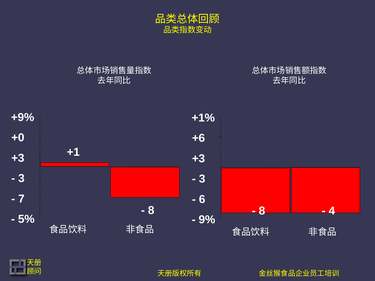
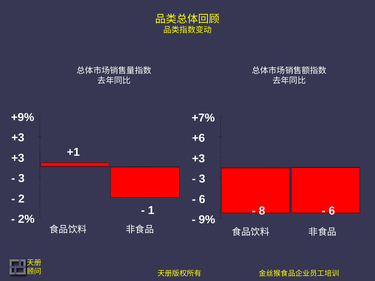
+1%: +1% -> +7%
+0 at (18, 138): +0 -> +3
7: 7 -> 2
8 at (151, 210): 8 -> 1
4 at (332, 211): 4 -> 6
5%: 5% -> 2%
